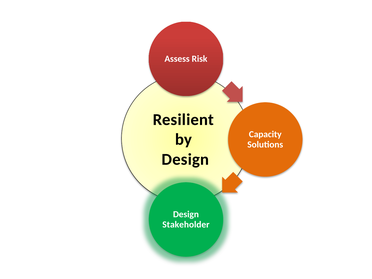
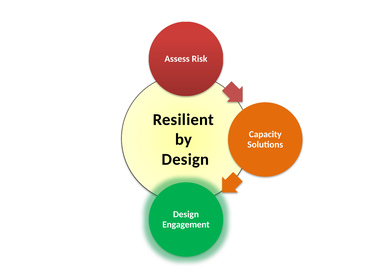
Stakeholder: Stakeholder -> Engagement
